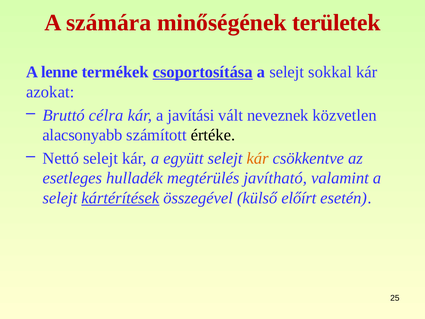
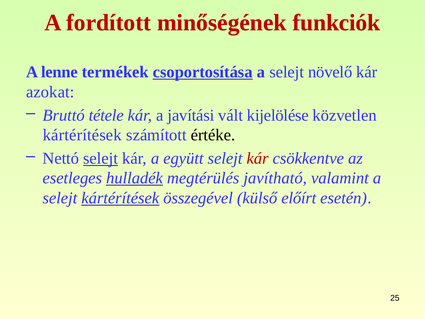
számára: számára -> fordított
területek: területek -> funkciók
sokkal: sokkal -> növelő
célra: célra -> tétele
neveznek: neveznek -> kijelölése
alacsonyabb at (82, 135): alacsonyabb -> kártérítések
selejt at (101, 158) underline: none -> present
kár at (258, 158) colour: orange -> red
hulladék underline: none -> present
